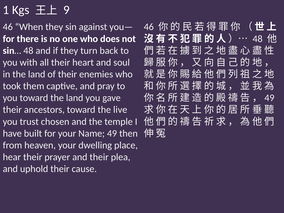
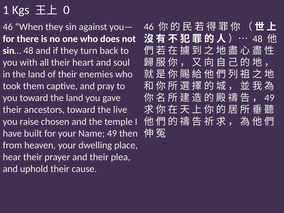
9: 9 -> 0
trust: trust -> raise
